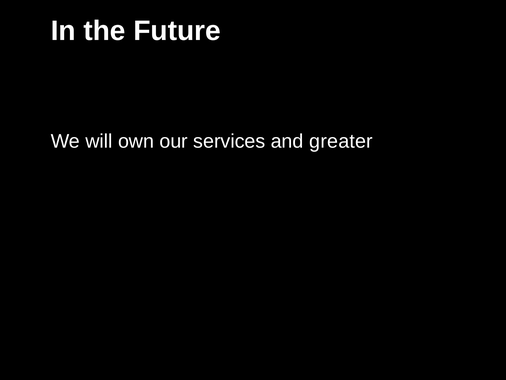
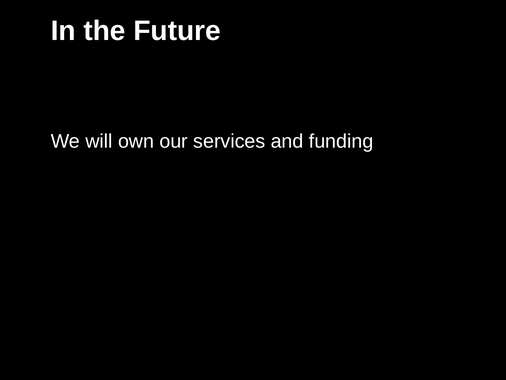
greater: greater -> funding
